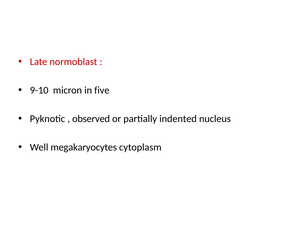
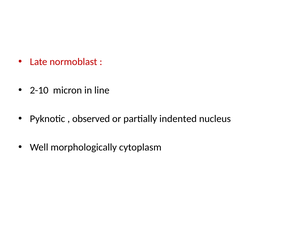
9-10: 9-10 -> 2-10
five: five -> line
megakaryocytes: megakaryocytes -> morphologically
